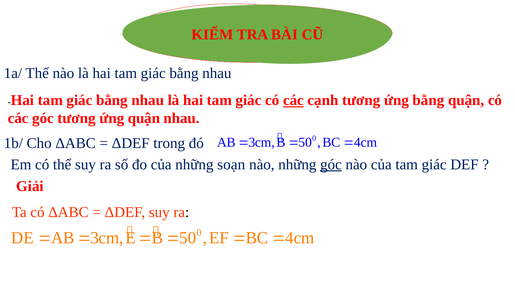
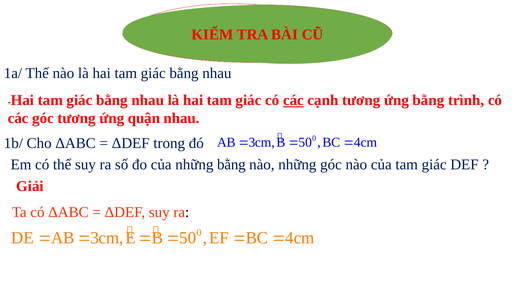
bằng quận: quận -> trình
những soạn: soạn -> bằng
góc at (331, 165) underline: present -> none
